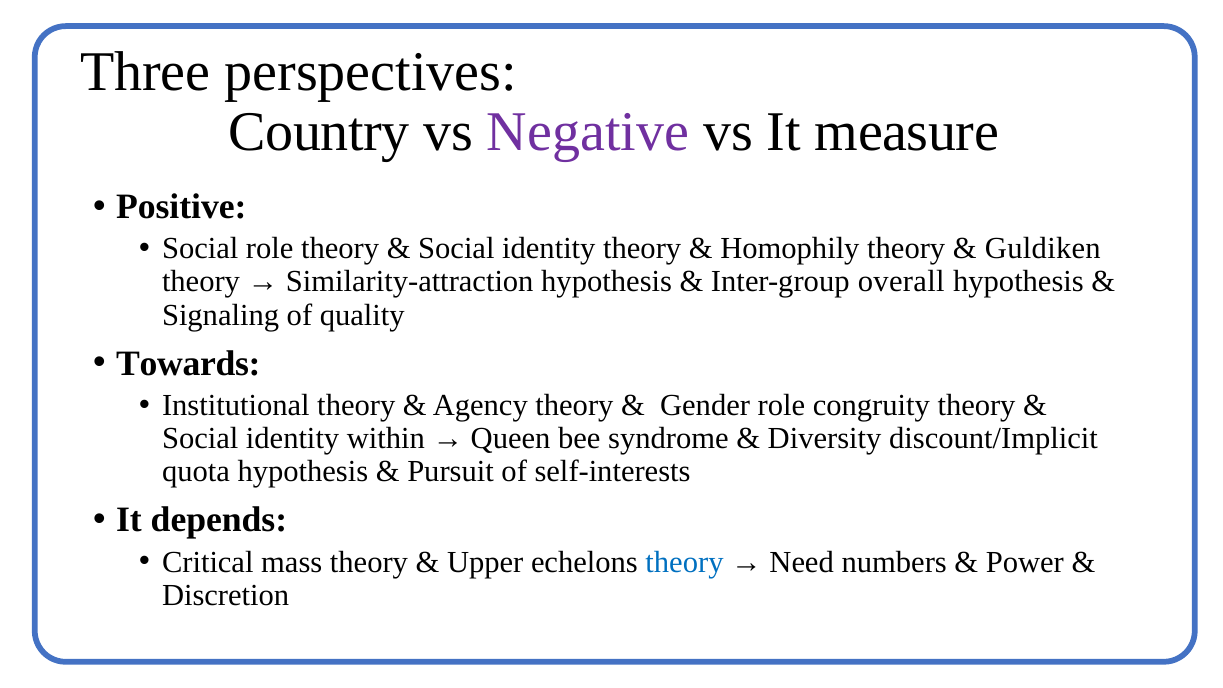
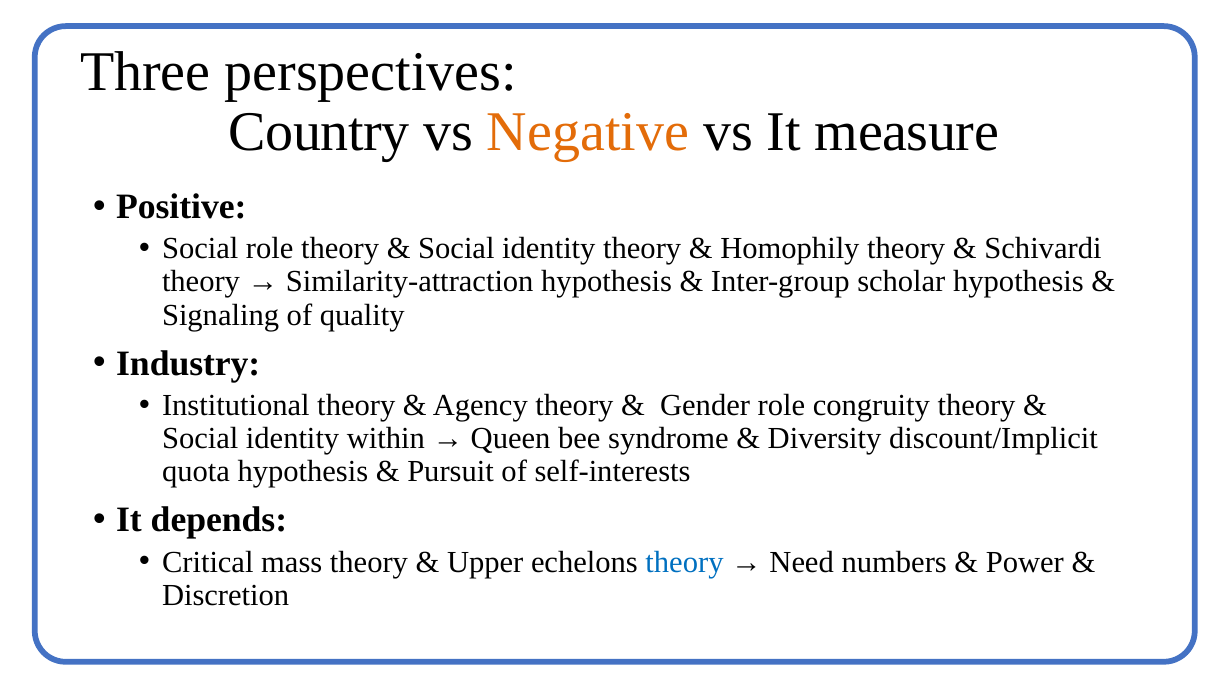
Negative colour: purple -> orange
Guldiken: Guldiken -> Schivardi
overall: overall -> scholar
Towards: Towards -> Industry
